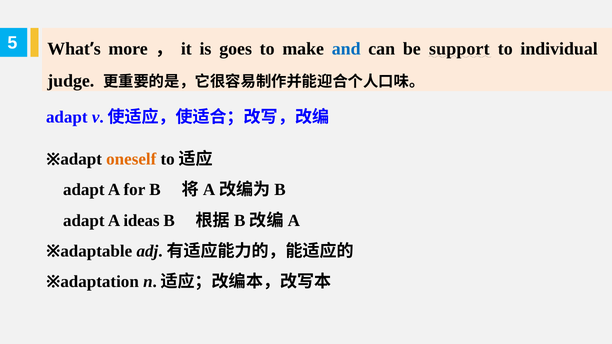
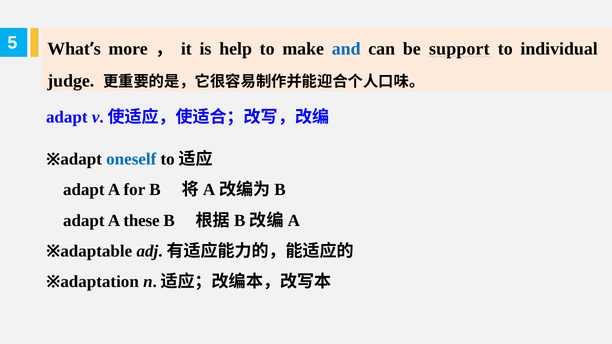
goes: goes -> help
oneself colour: orange -> blue
ideas: ideas -> these
